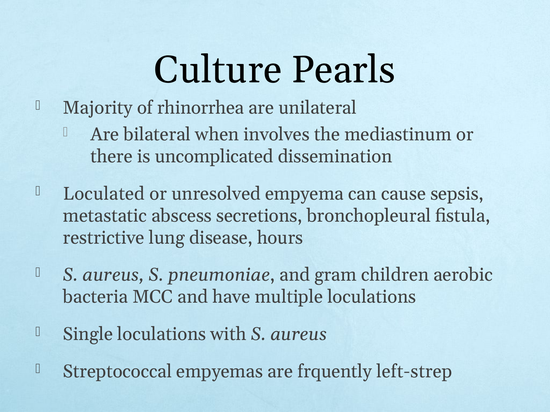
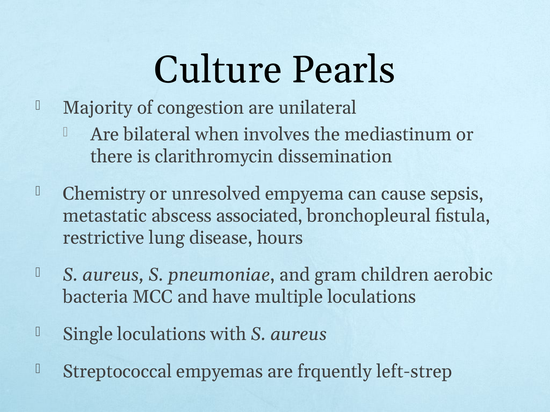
rhinorrhea: rhinorrhea -> congestion
uncomplicated: uncomplicated -> clarithromycin
Loculated: Loculated -> Chemistry
secretions: secretions -> associated
